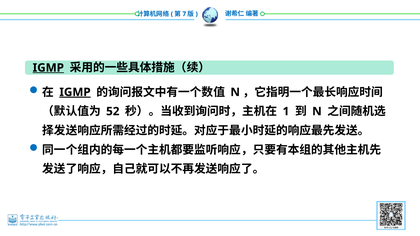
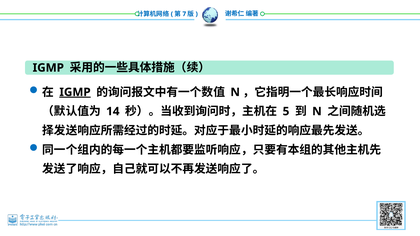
IGMP at (48, 68) underline: present -> none
52: 52 -> 14
1: 1 -> 5
